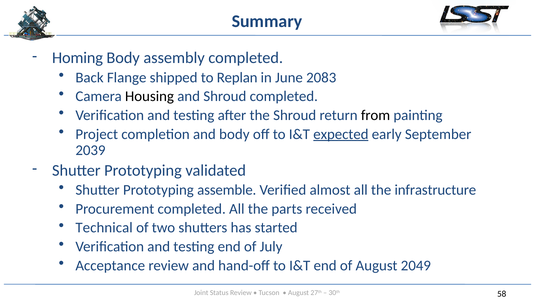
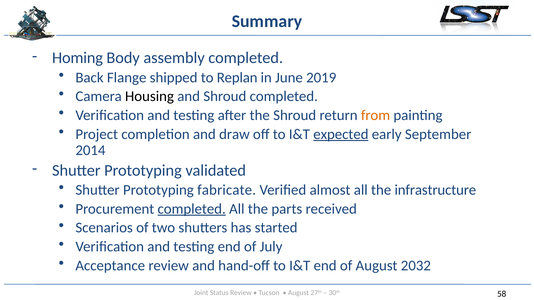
2083: 2083 -> 2019
from colour: black -> orange
and body: body -> draw
2039: 2039 -> 2014
assemble: assemble -> fabricate
completed at (192, 209) underline: none -> present
Technical: Technical -> Scenarios
2049: 2049 -> 2032
